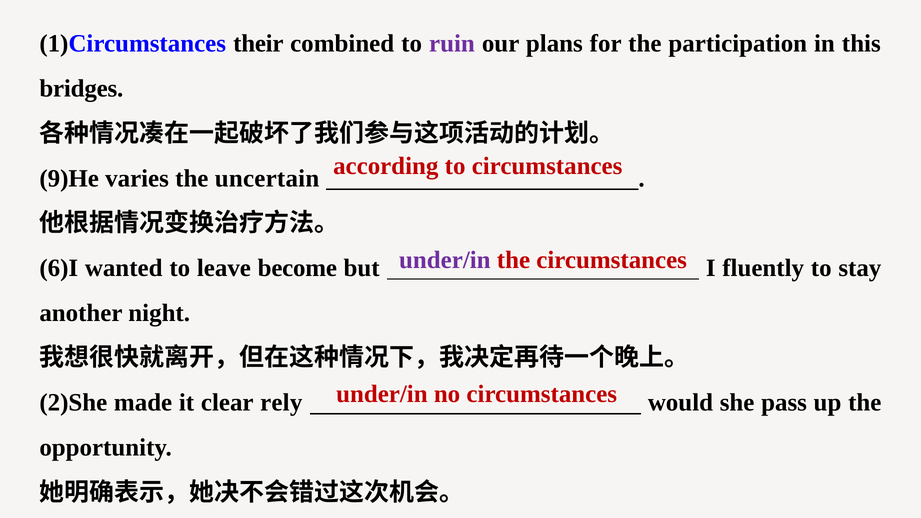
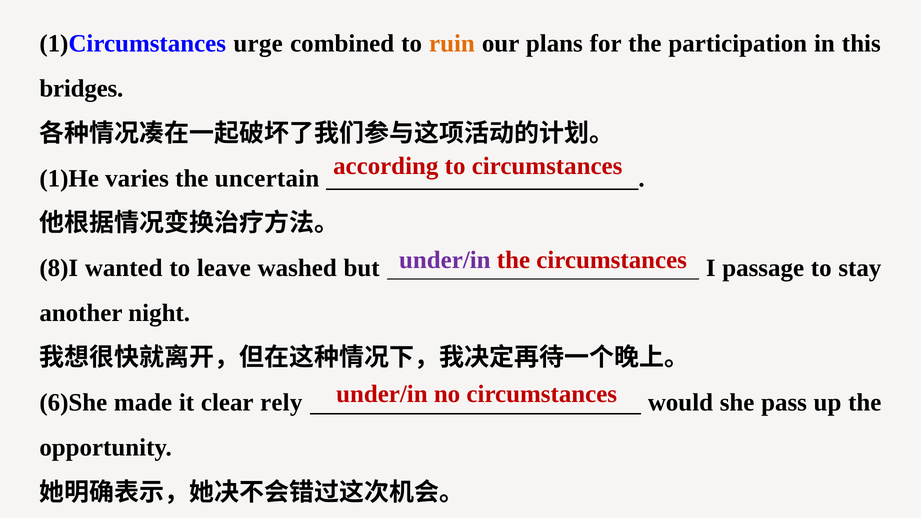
their: their -> urge
ruin colour: purple -> orange
9)He: 9)He -> 1)He
6)I: 6)I -> 8)I
become: become -> washed
fluently: fluently -> passage
2)She: 2)She -> 6)She
